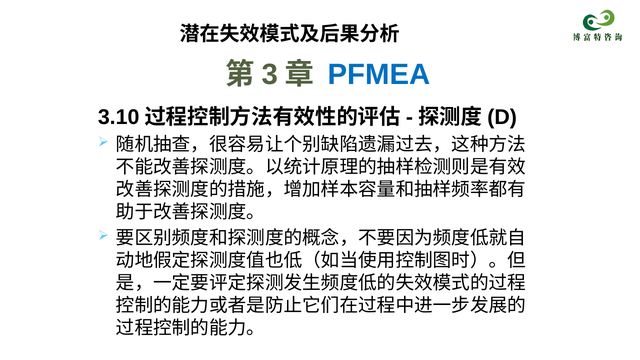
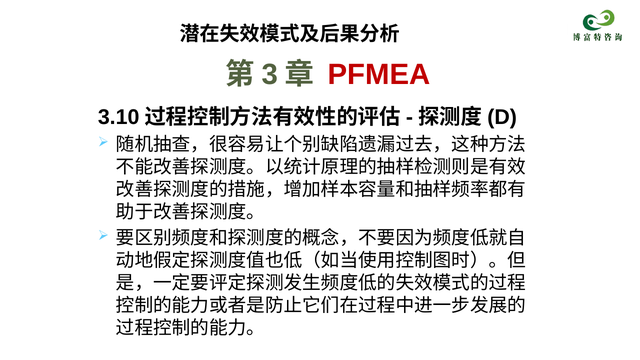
PFMEA colour: blue -> red
